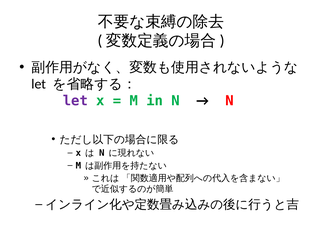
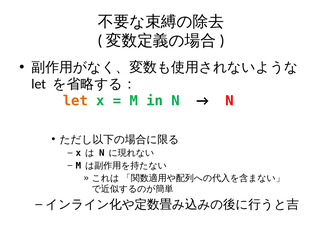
let at (75, 101) colour: purple -> orange
